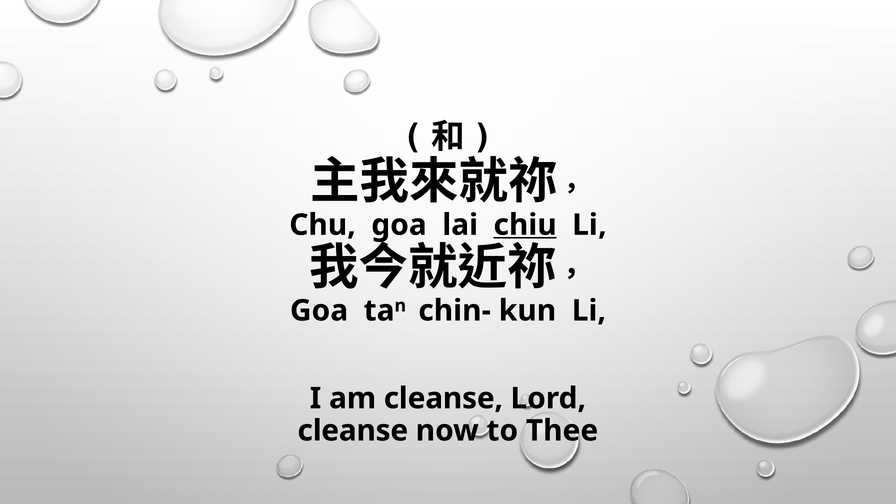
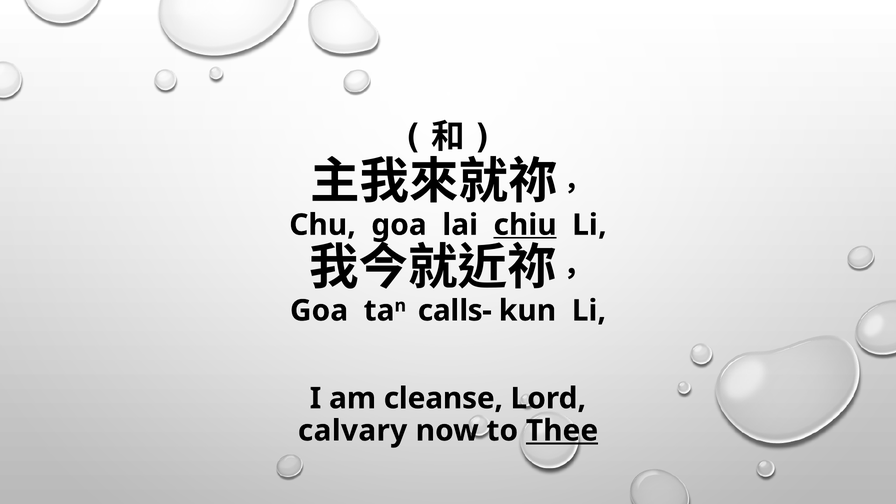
chin-: chin- -> calls-
cleanse at (353, 431): cleanse -> calvary
Thee underline: none -> present
